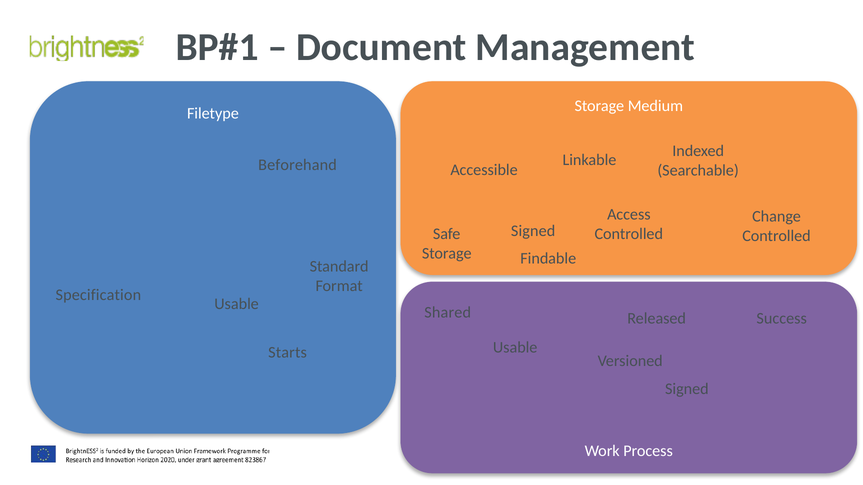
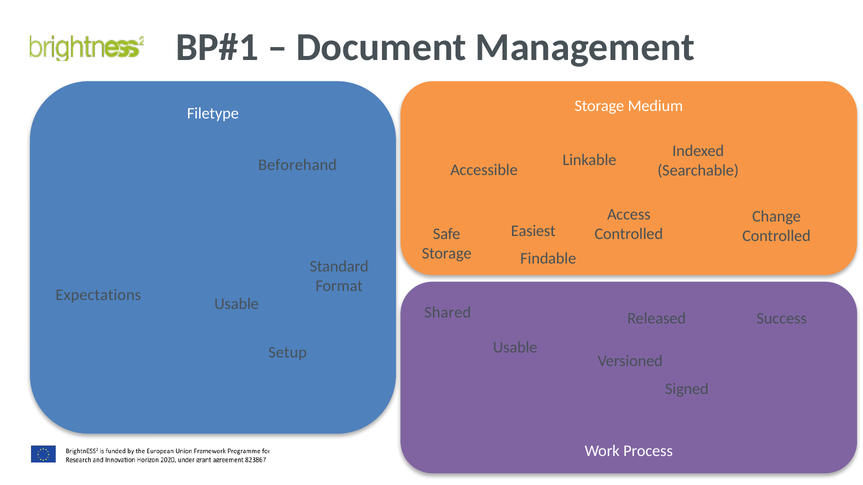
Signed at (533, 231): Signed -> Easiest
Specification: Specification -> Expectations
Starts: Starts -> Setup
